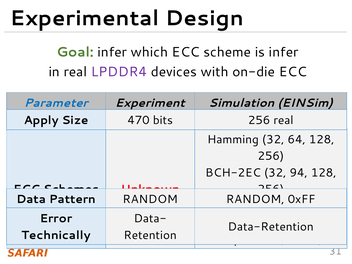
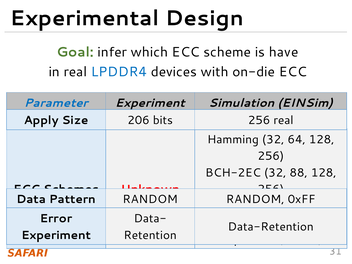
is infer: infer -> have
LPDDR4 colour: purple -> blue
470: 470 -> 206
94: 94 -> 88
Technically at (56, 235): Technically -> Experiment
